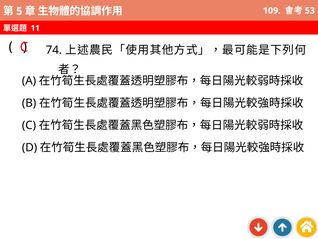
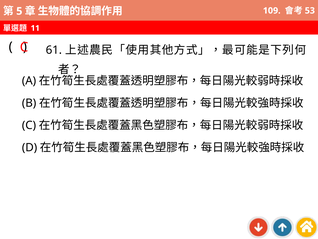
74: 74 -> 61
